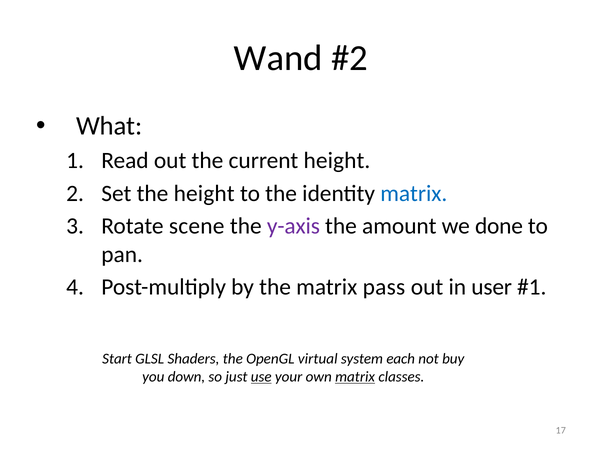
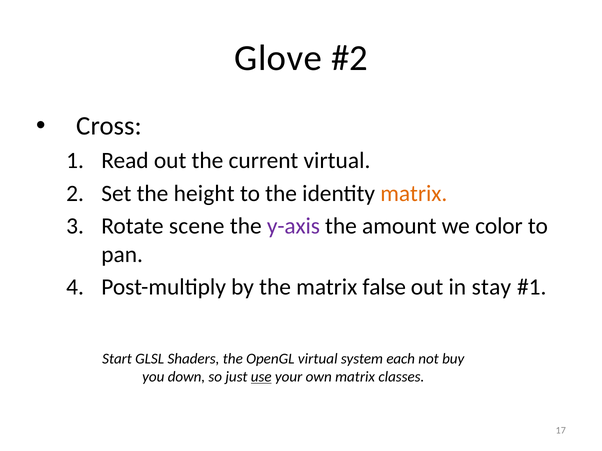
Wand: Wand -> Glove
What: What -> Cross
current height: height -> virtual
matrix at (414, 194) colour: blue -> orange
done: done -> color
pass: pass -> false
user: user -> stay
matrix at (355, 377) underline: present -> none
